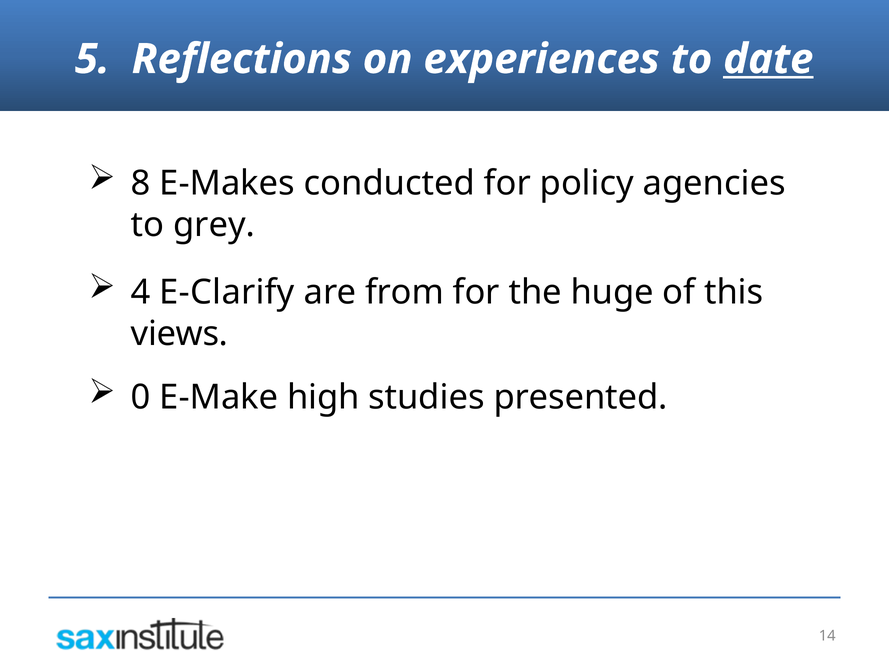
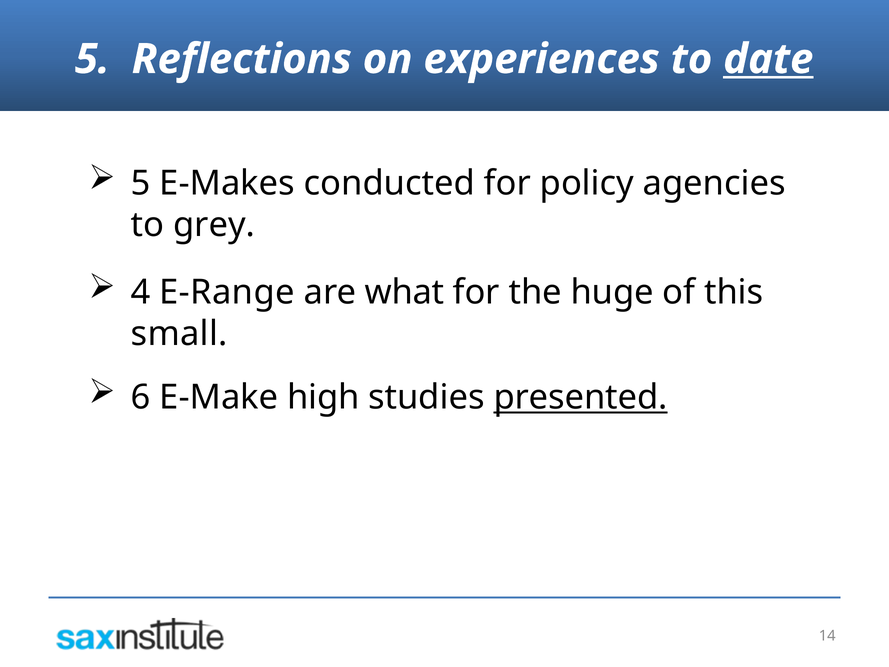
8 at (141, 183): 8 -> 5
E-Clarify: E-Clarify -> E-Range
from: from -> what
views: views -> small
0: 0 -> 6
presented underline: none -> present
